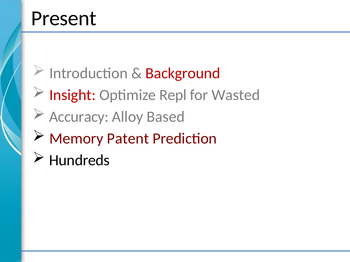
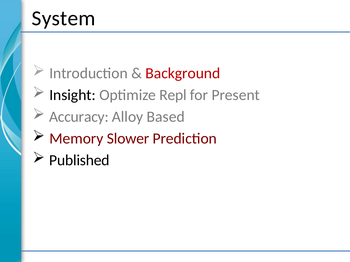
Present: Present -> System
Insight colour: red -> black
Wasted: Wasted -> Present
Patent: Patent -> Slower
Hundreds: Hundreds -> Published
